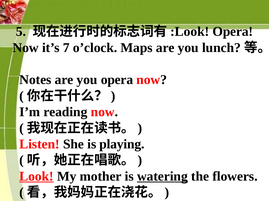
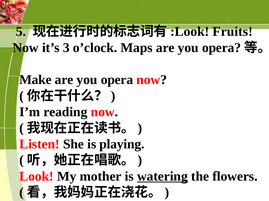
Opera at (233, 32): Opera -> Fruits
7: 7 -> 3
lunch at (221, 48): lunch -> opera
Notes: Notes -> Make
Look underline: present -> none
